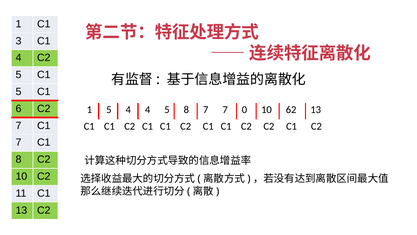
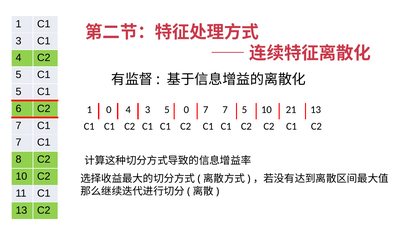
1 5: 5 -> 0
4 4: 4 -> 3
5 8: 8 -> 0
7 0: 0 -> 5
62: 62 -> 21
